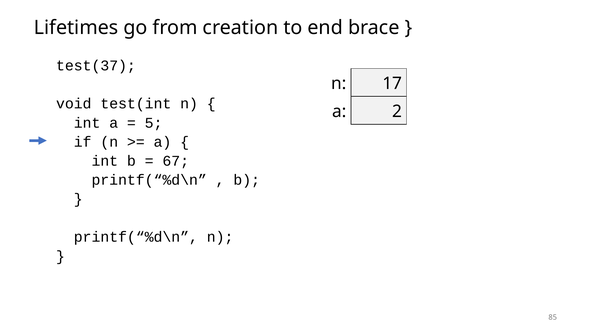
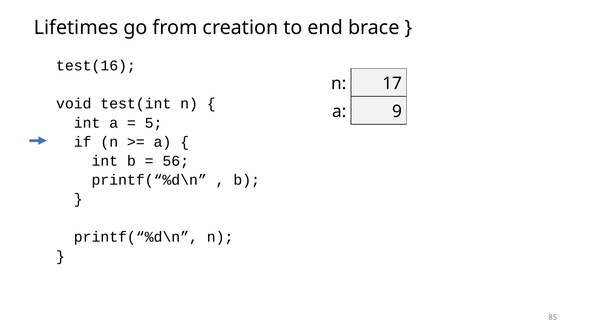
test(37: test(37 -> test(16
2: 2 -> 9
67: 67 -> 56
